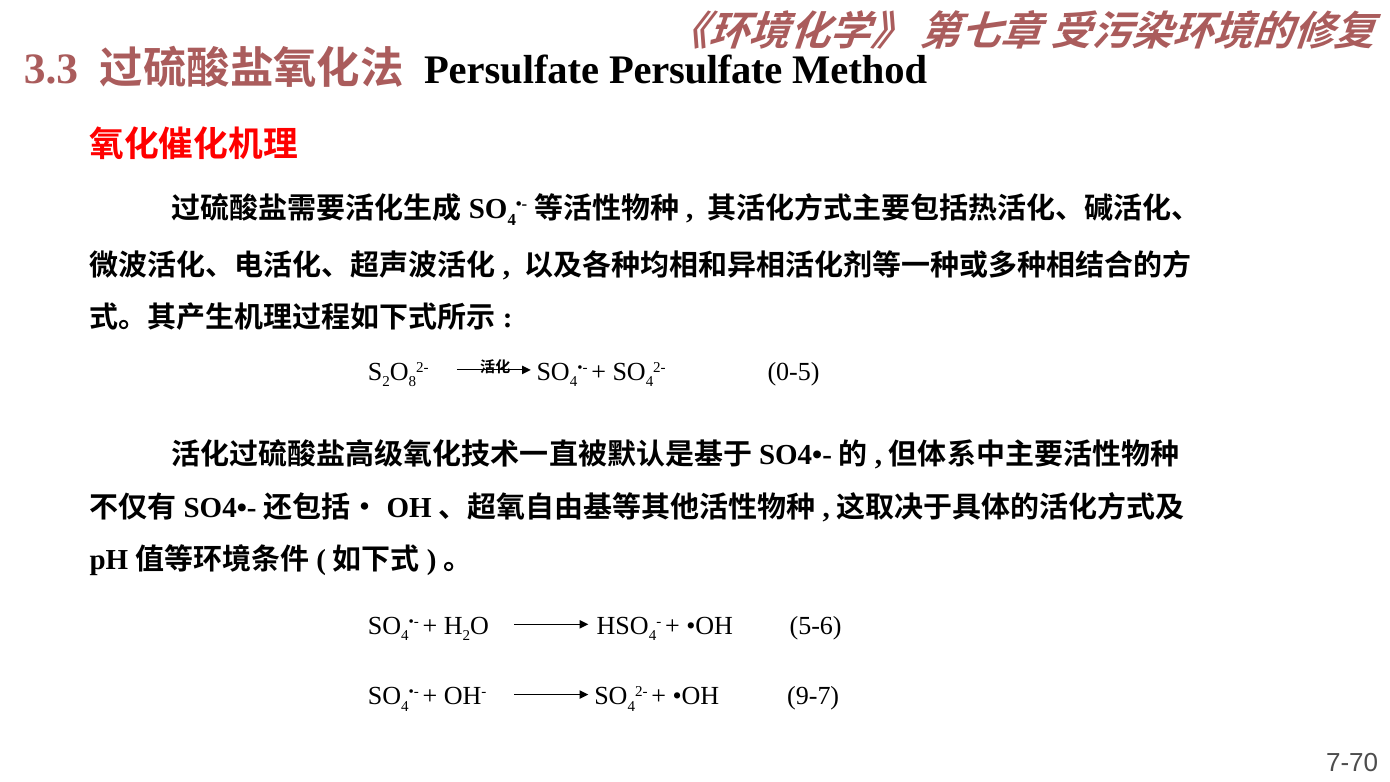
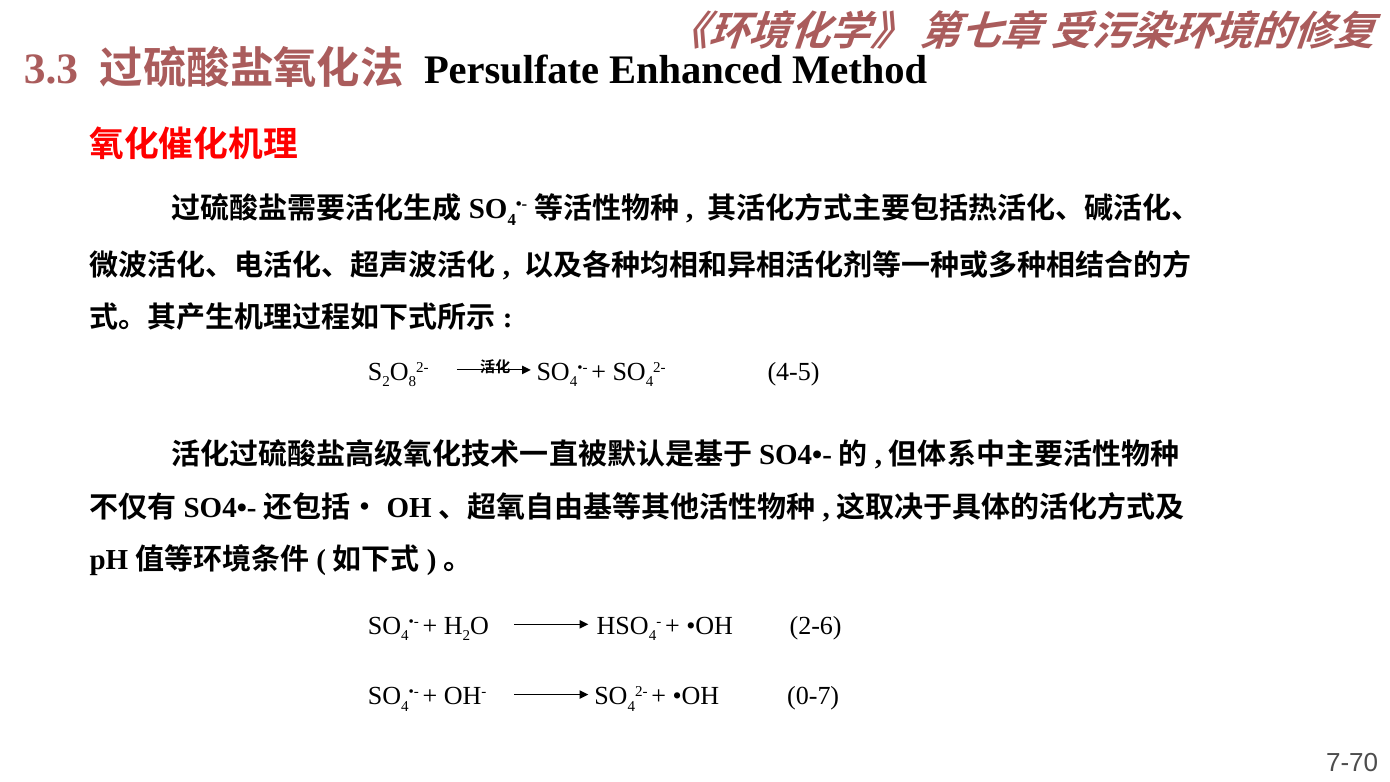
Persulfate Persulfate: Persulfate -> Enhanced
0-5: 0-5 -> 4-5
5-6: 5-6 -> 2-6
9-7: 9-7 -> 0-7
